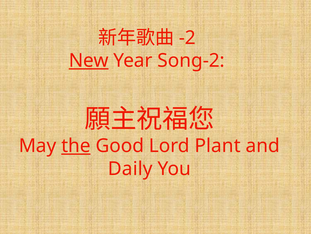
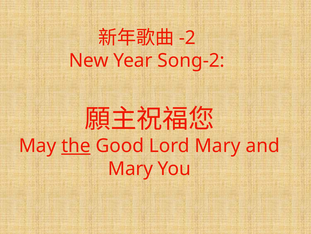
New underline: present -> none
Lord Plant: Plant -> Mary
Daily at (130, 168): Daily -> Mary
